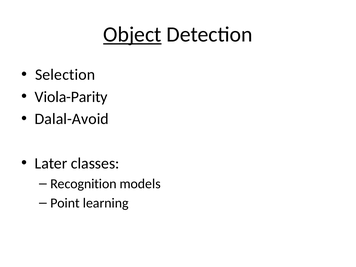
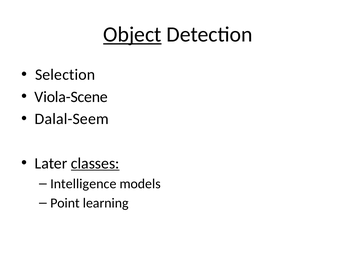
Viola-Parity: Viola-Parity -> Viola-Scene
Dalal-Avoid: Dalal-Avoid -> Dalal-Seem
classes underline: none -> present
Recognition: Recognition -> Intelligence
